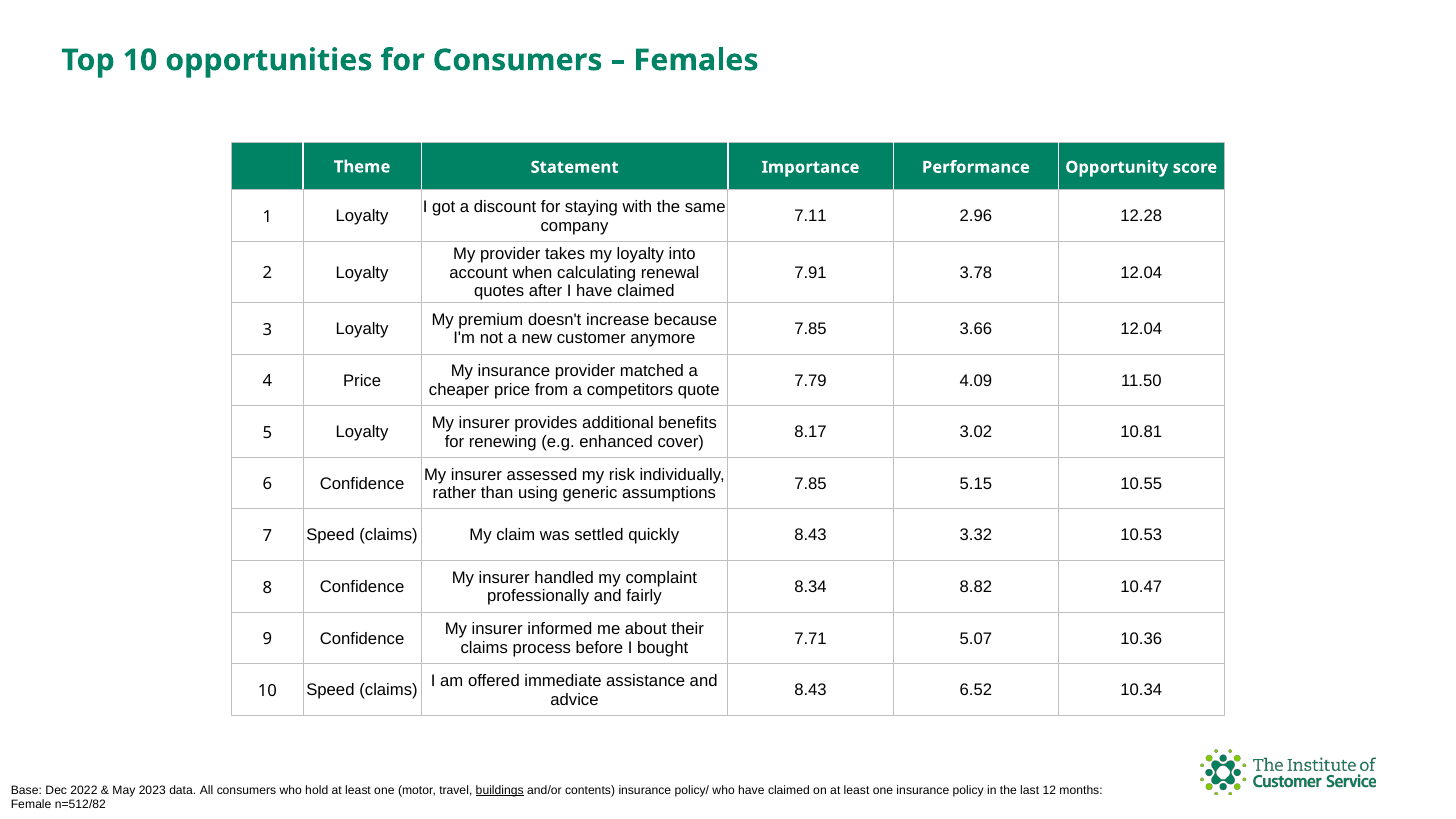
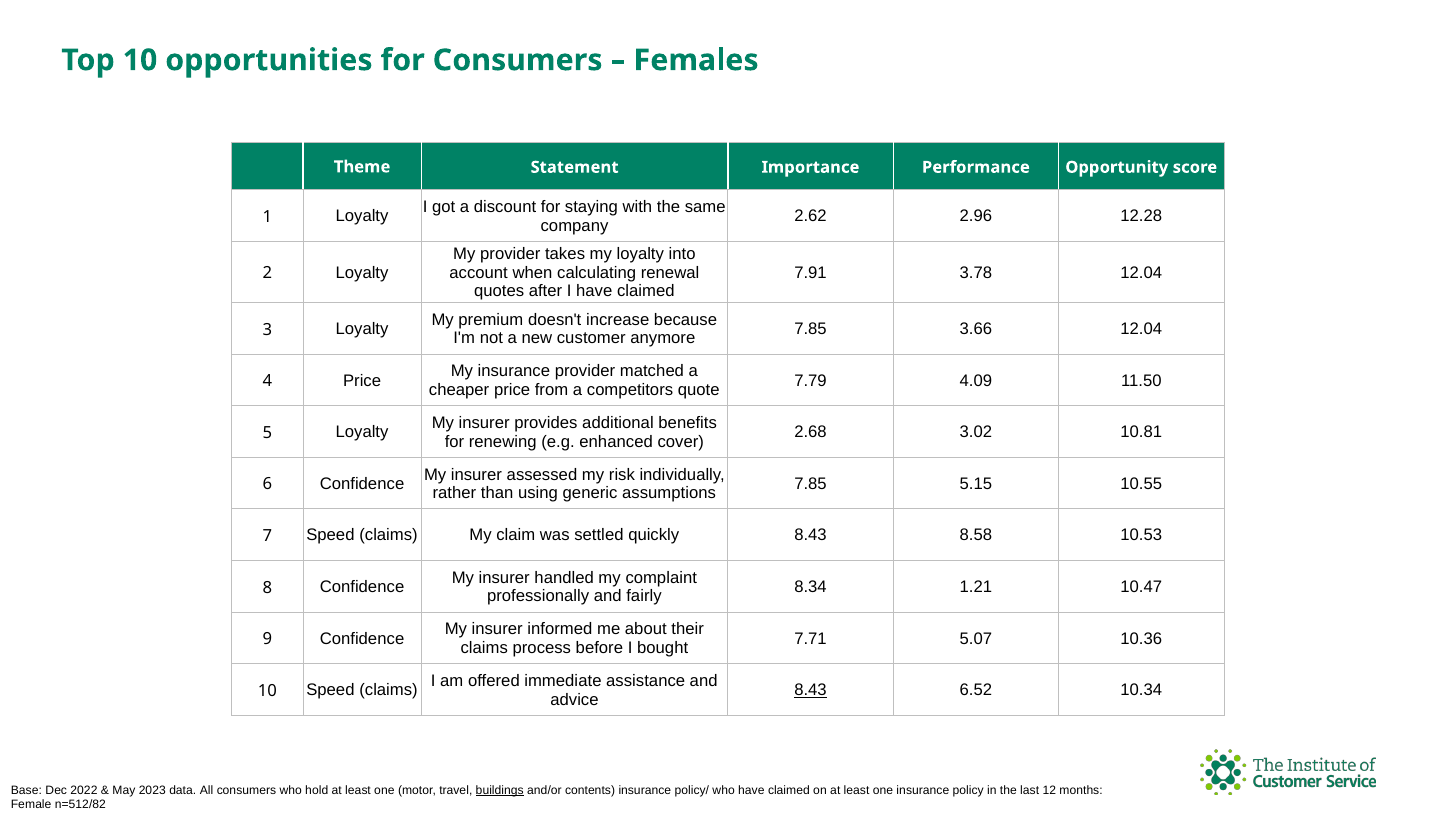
7.11: 7.11 -> 2.62
8.17: 8.17 -> 2.68
3.32: 3.32 -> 8.58
8.82: 8.82 -> 1.21
8.43 at (811, 690) underline: none -> present
